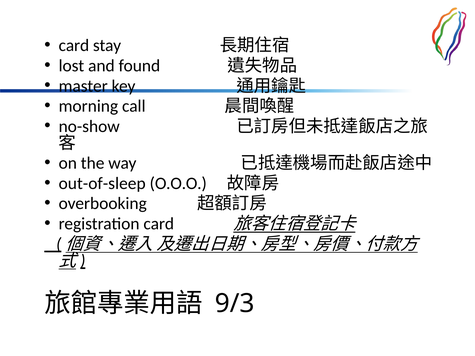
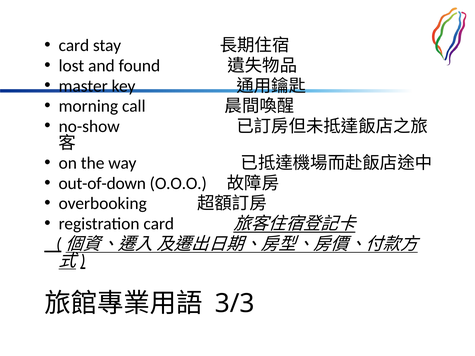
out-of-sleep: out-of-sleep -> out-of-down
9/3: 9/3 -> 3/3
